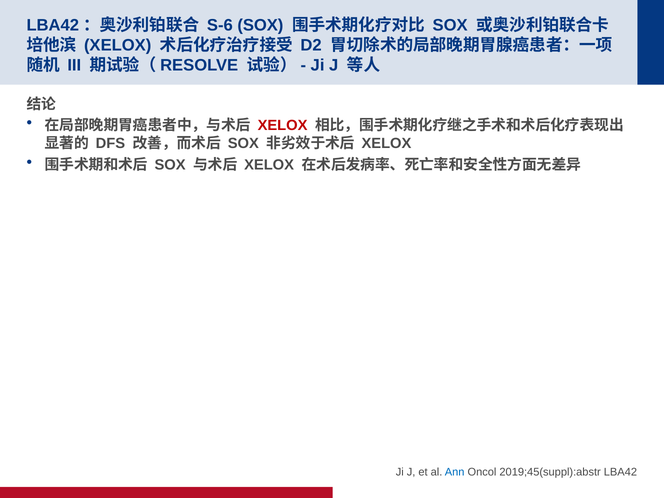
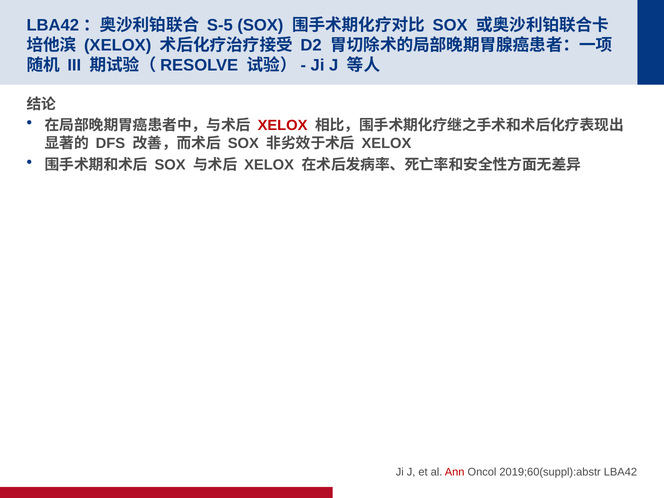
S-6: S-6 -> S-5
Ann colour: blue -> red
2019;45(suppl):abstr: 2019;45(suppl):abstr -> 2019;60(suppl):abstr
